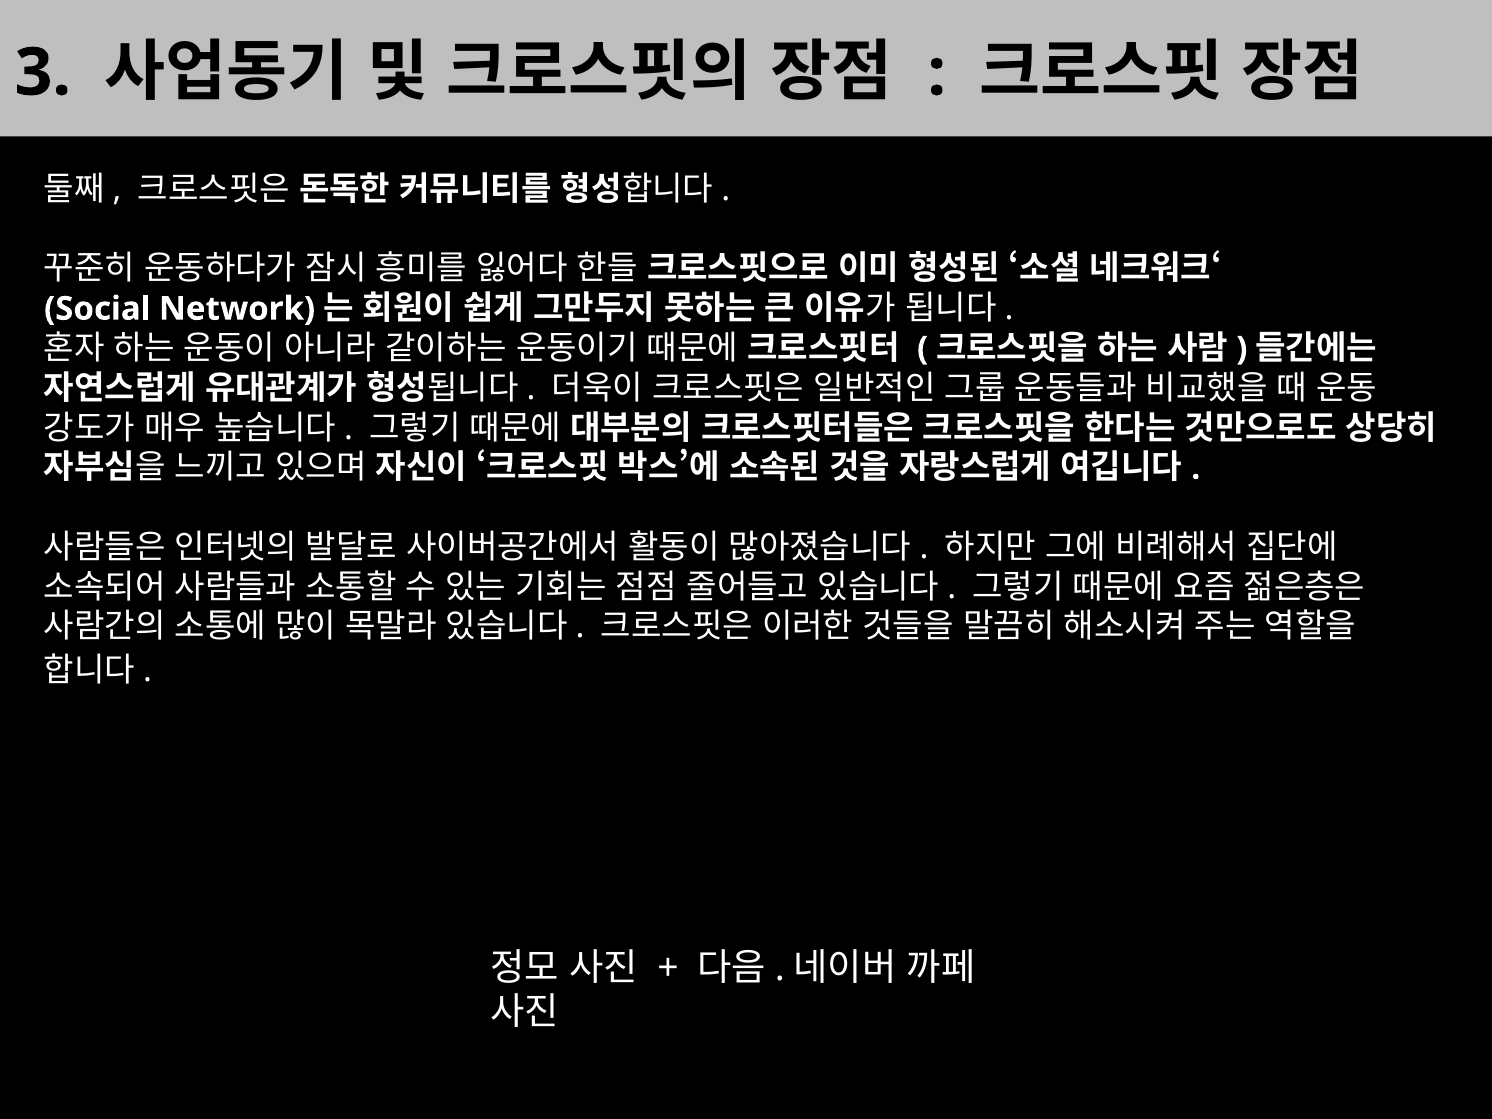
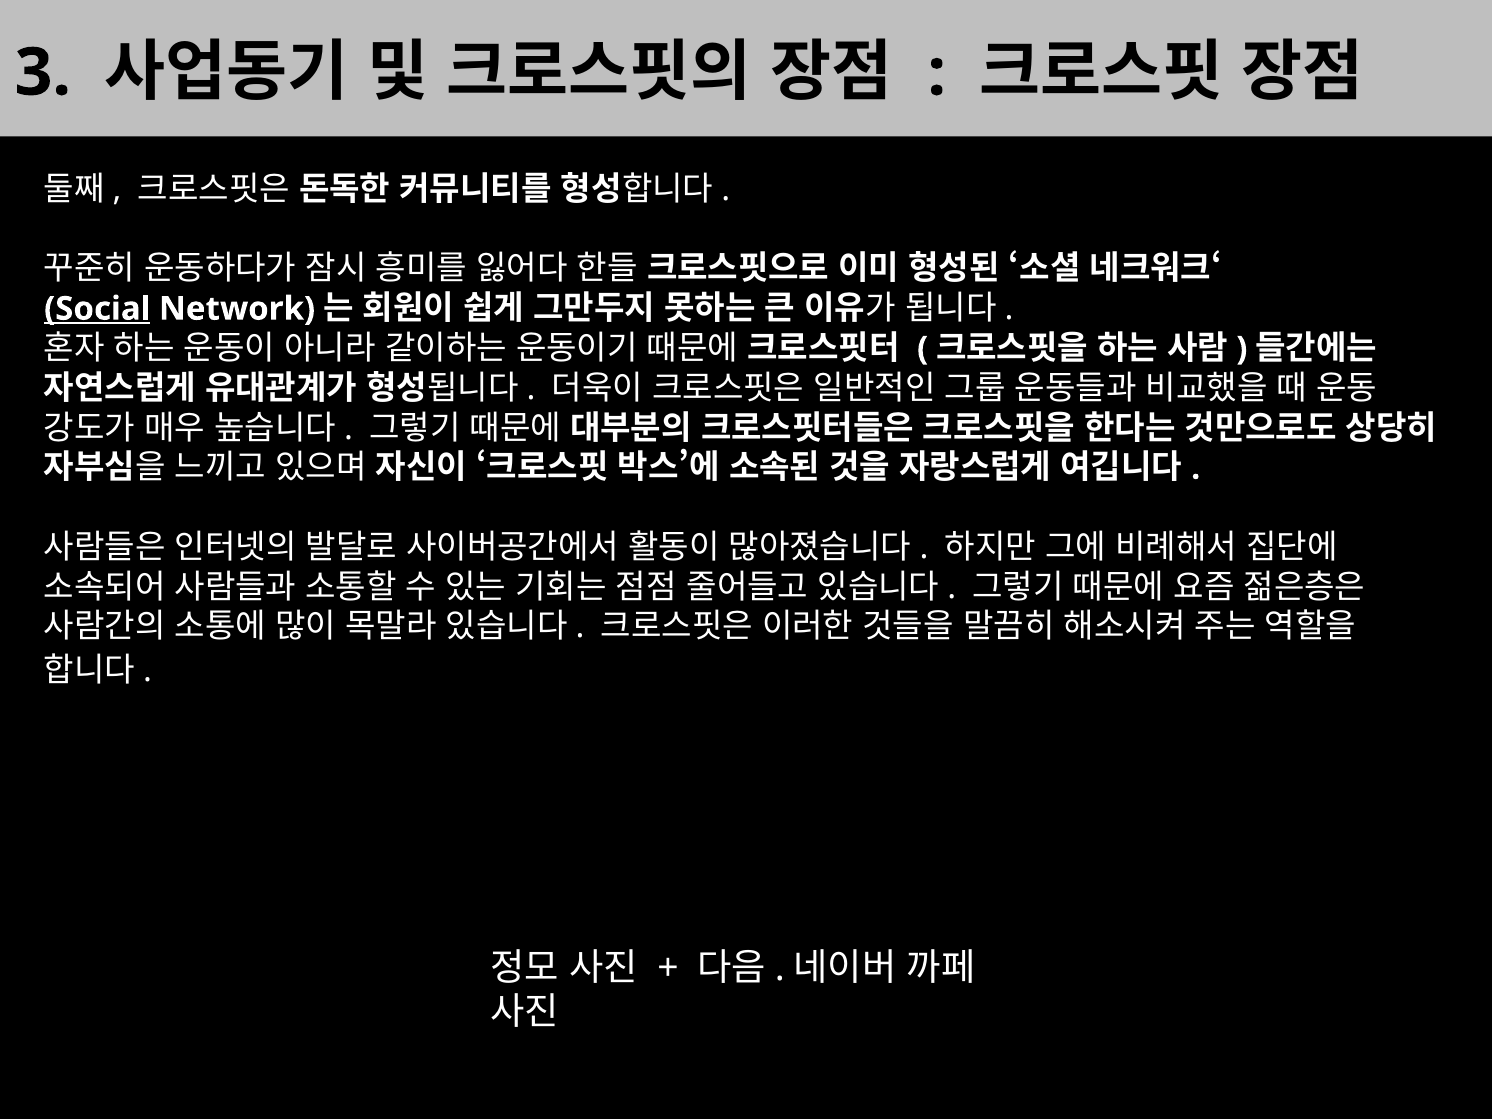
Social underline: none -> present
